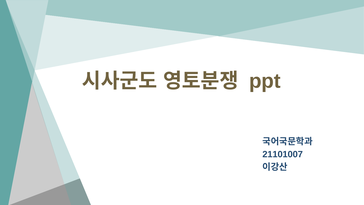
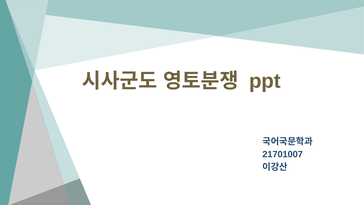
21101007: 21101007 -> 21701007
